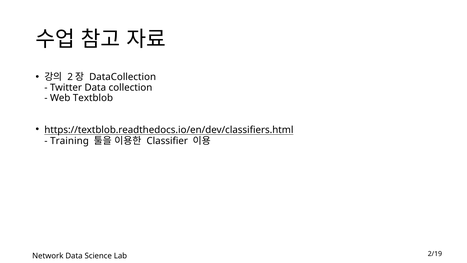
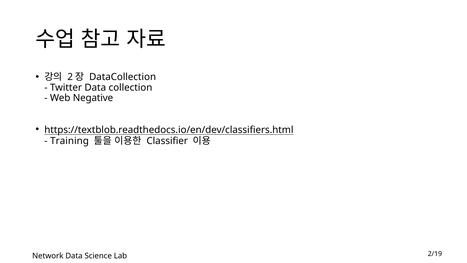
Textblob: Textblob -> Negative
